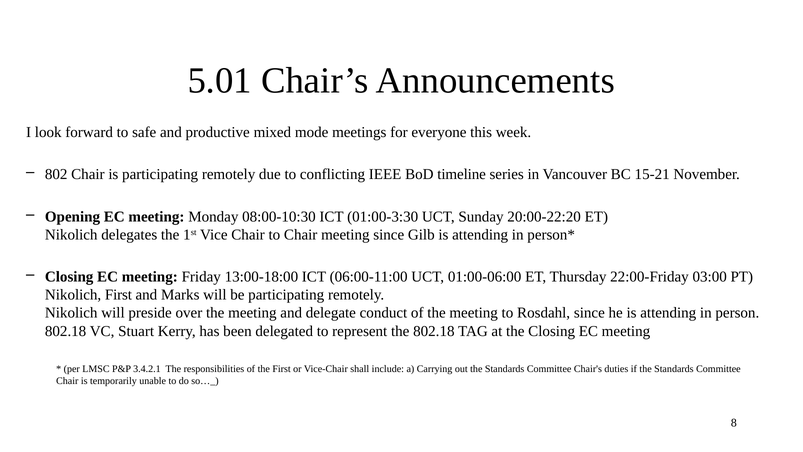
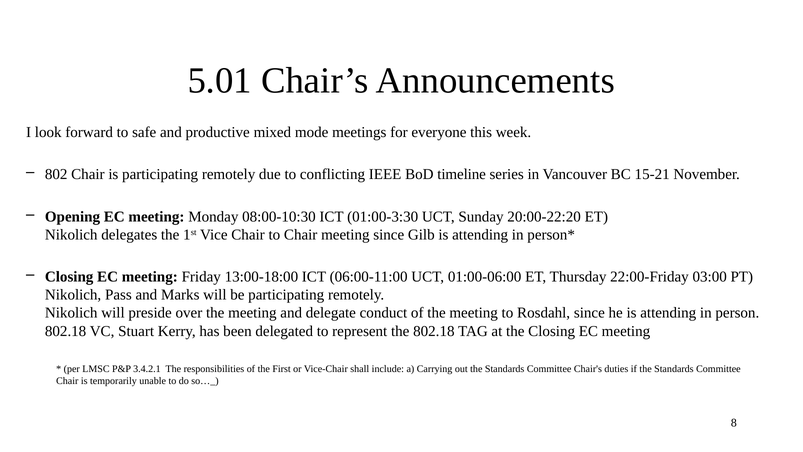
Nikolich First: First -> Pass
